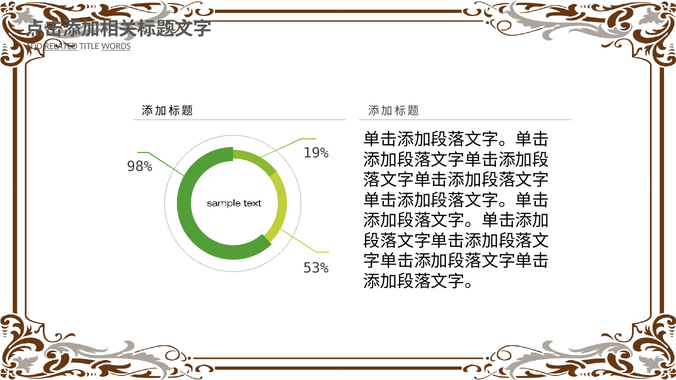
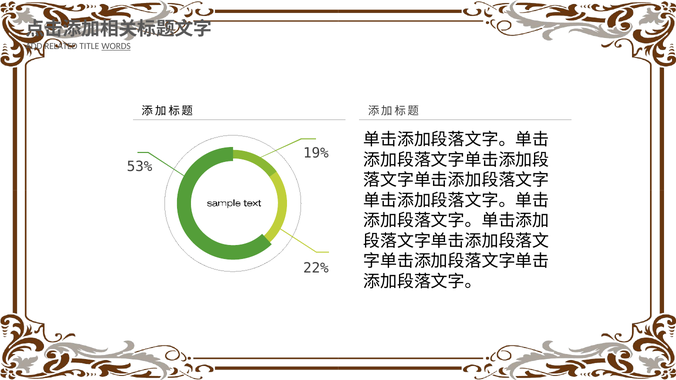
RELATED underline: present -> none
98%: 98% -> 53%
53%: 53% -> 22%
